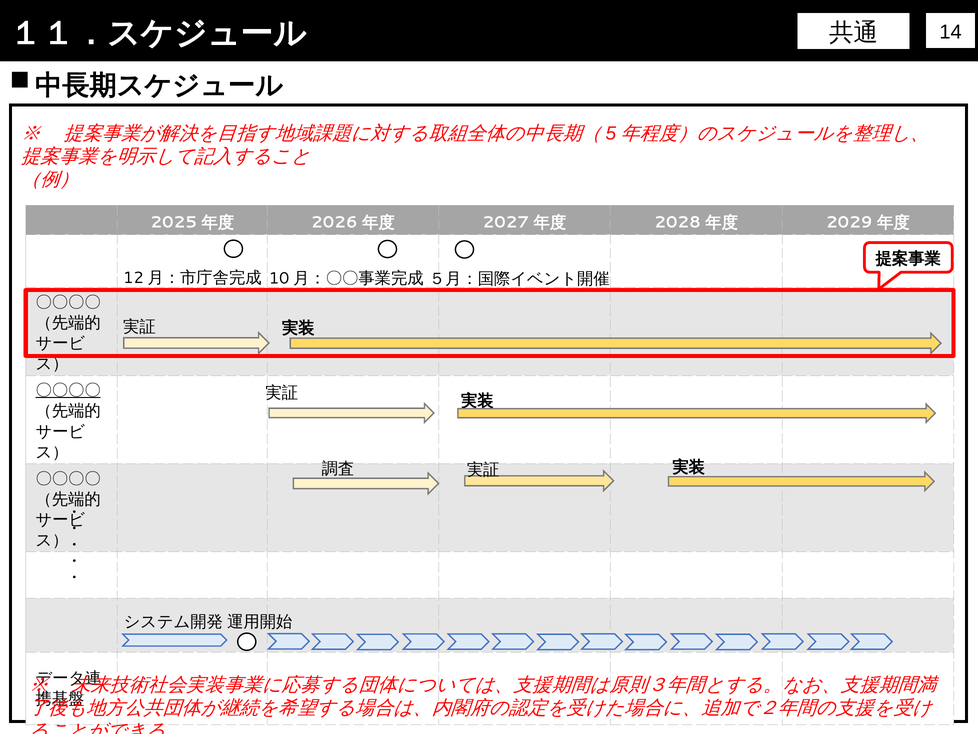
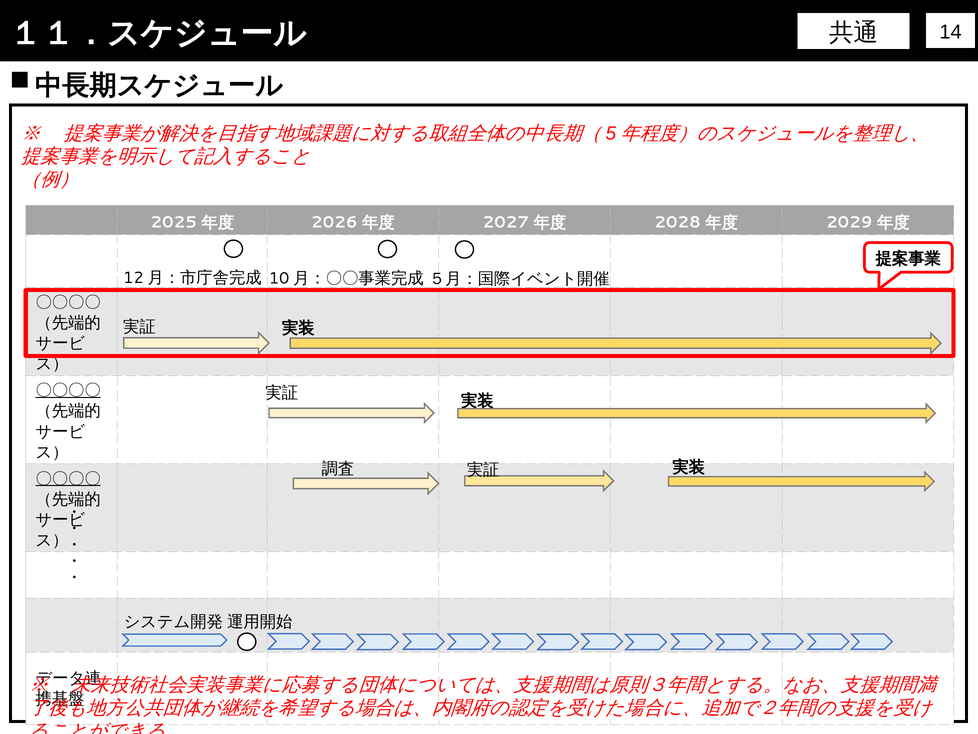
〇〇〇〇 at (68, 478) underline: none -> present
